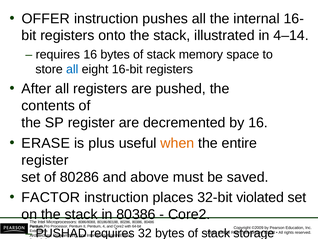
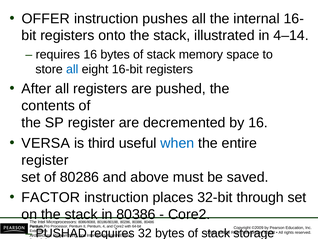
ERASE: ERASE -> VERSA
plus: plus -> third
when colour: orange -> blue
violated: violated -> through
